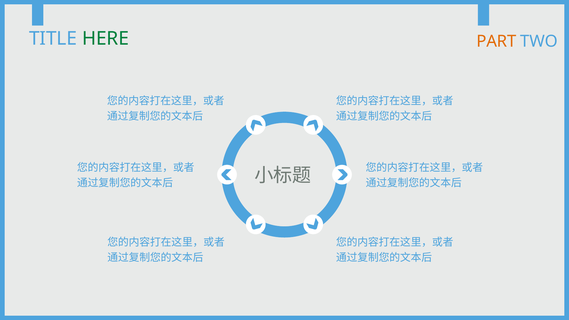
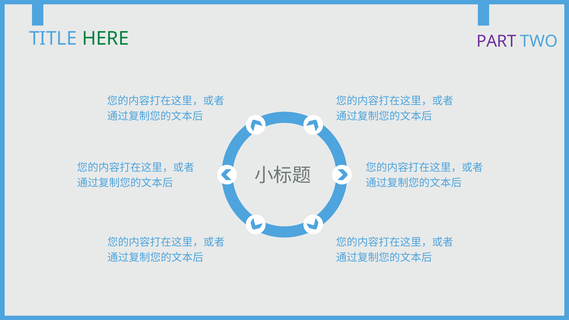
PART colour: orange -> purple
